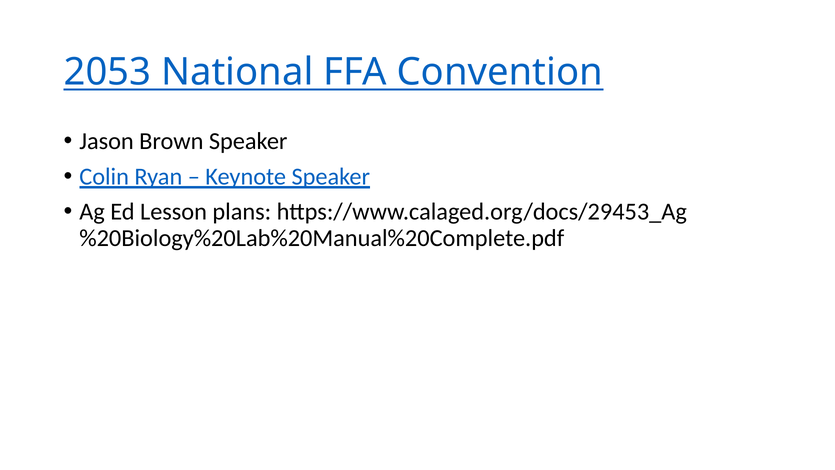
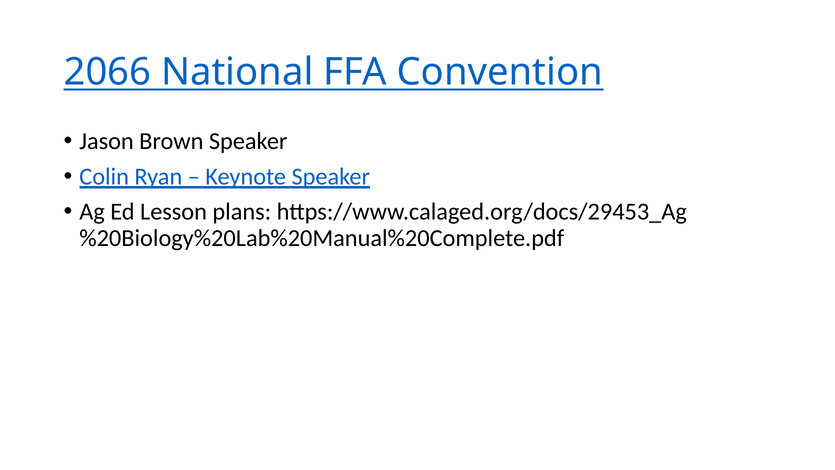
2053: 2053 -> 2066
